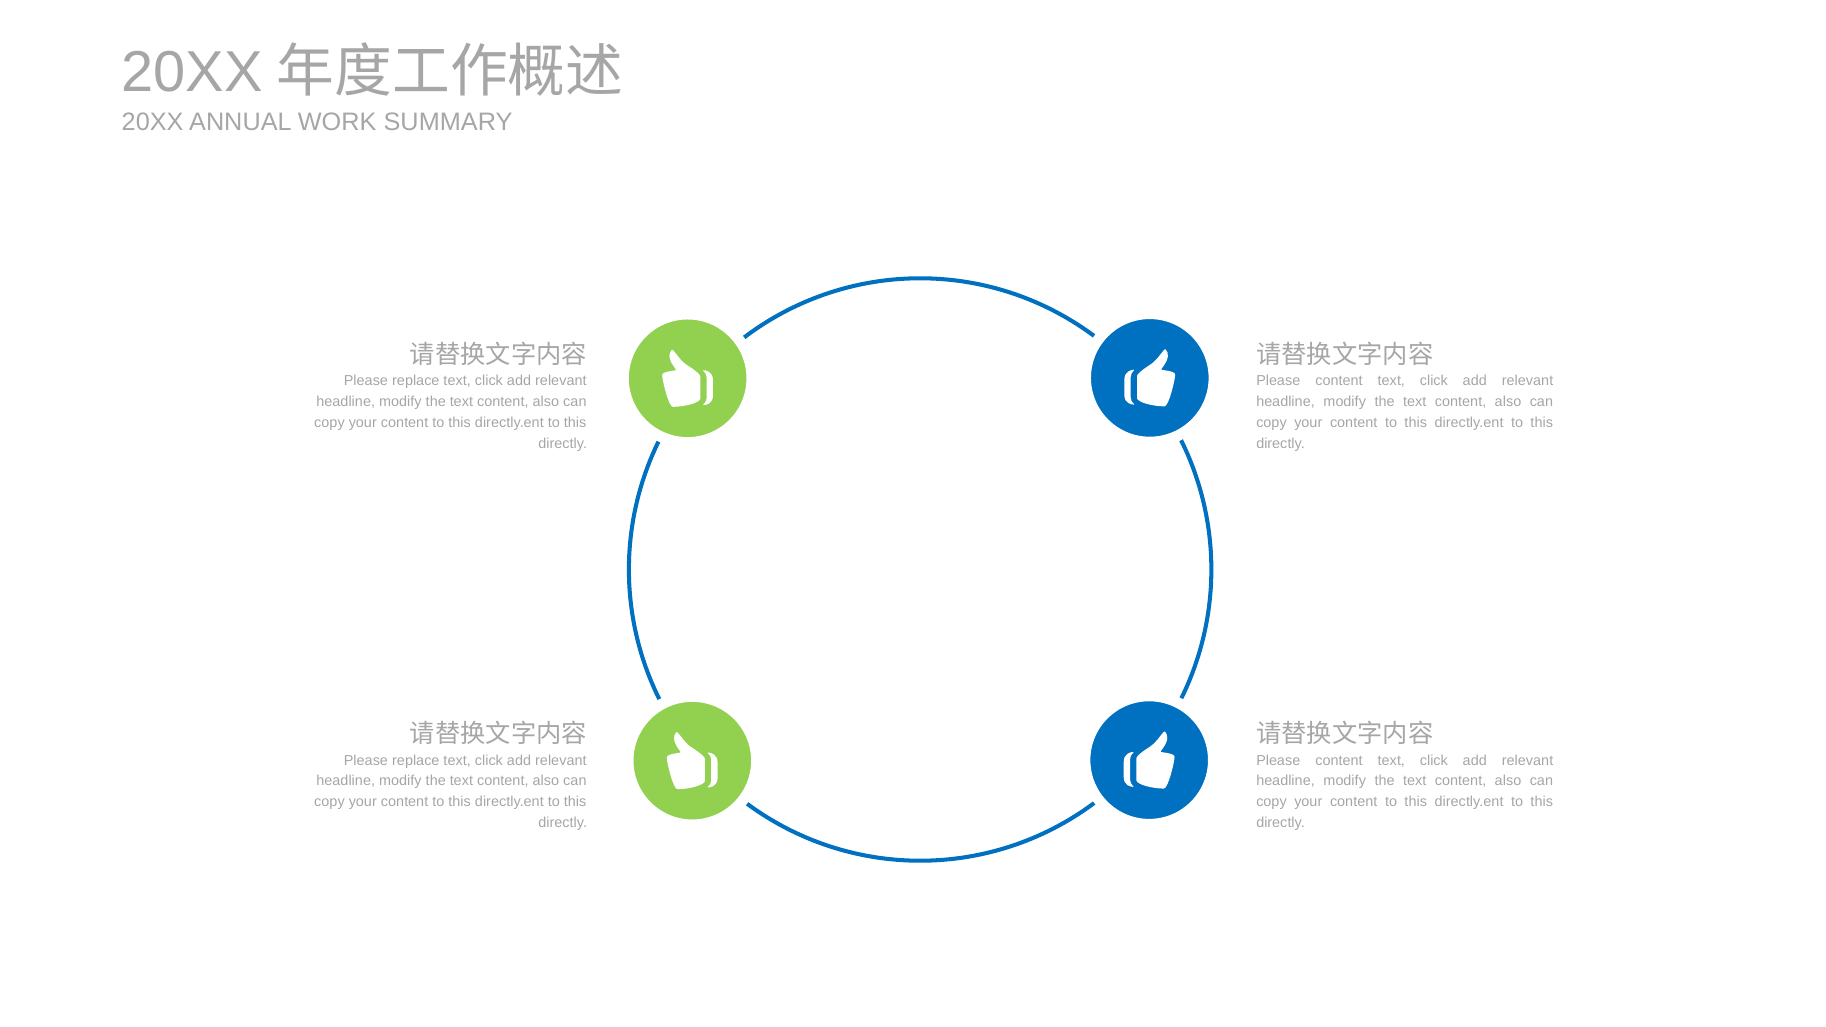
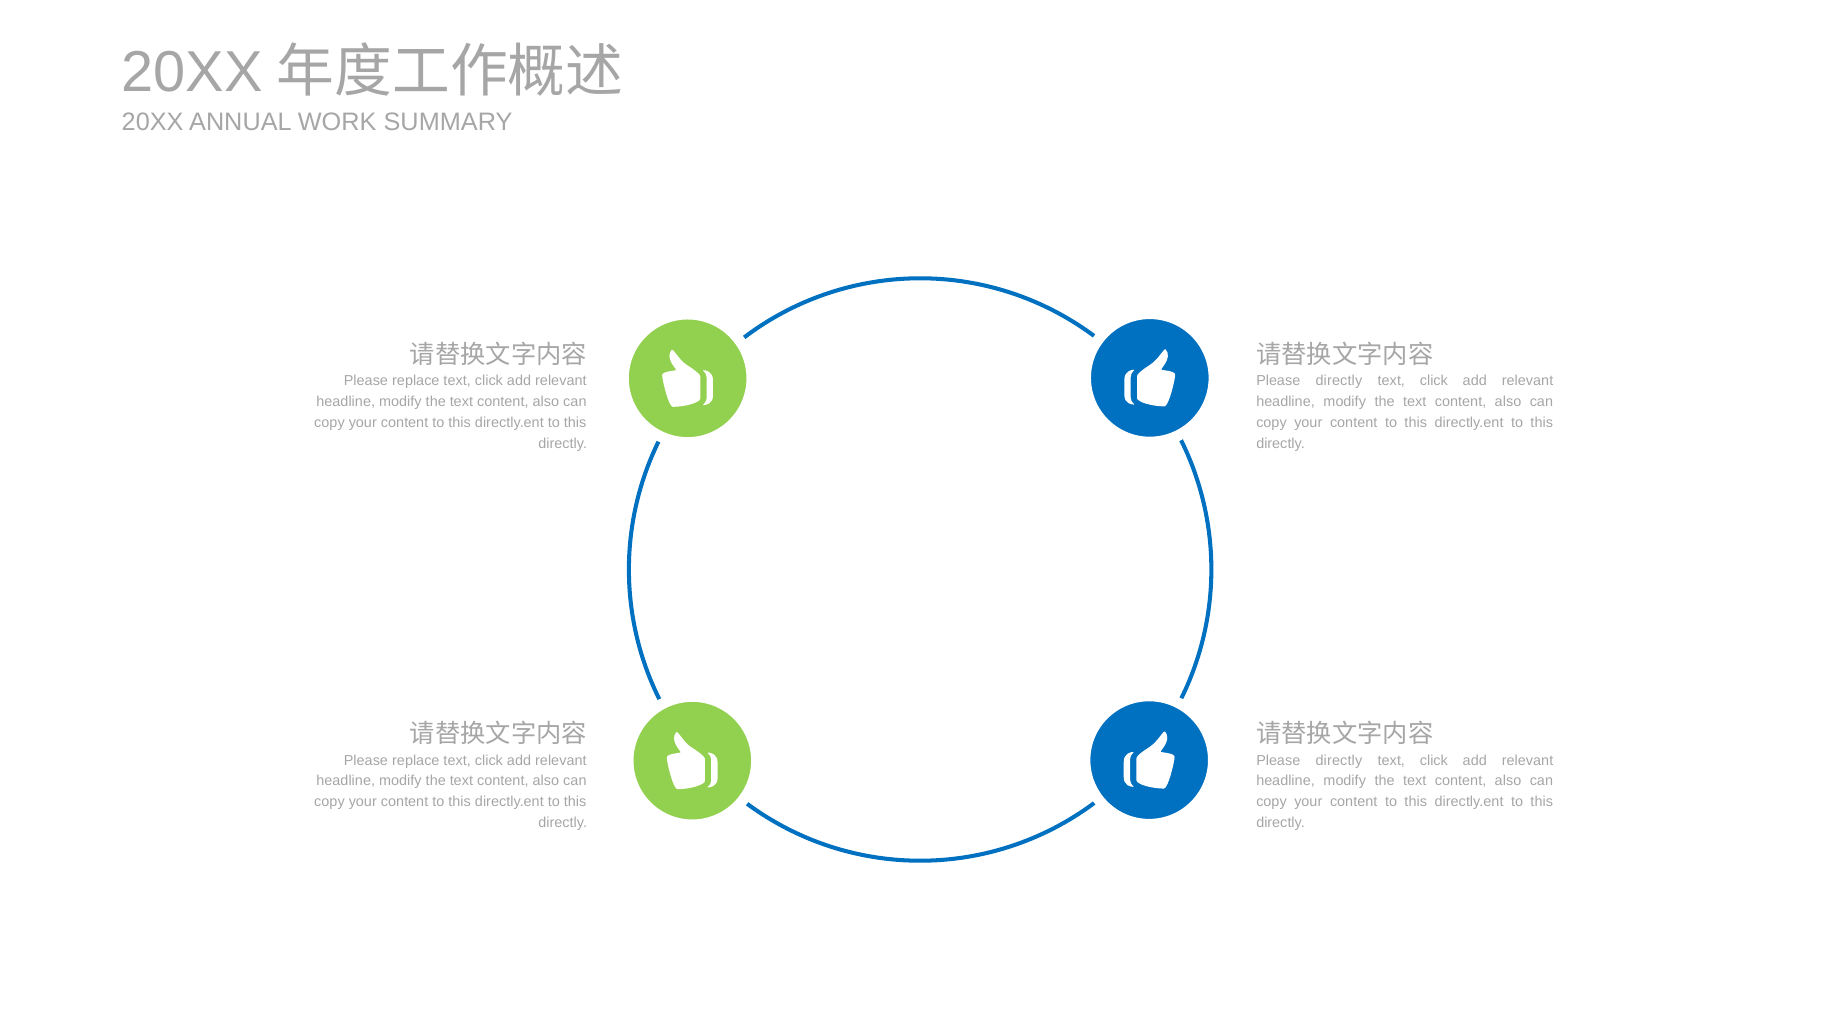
content at (1339, 381): content -> directly
content at (1339, 760): content -> directly
